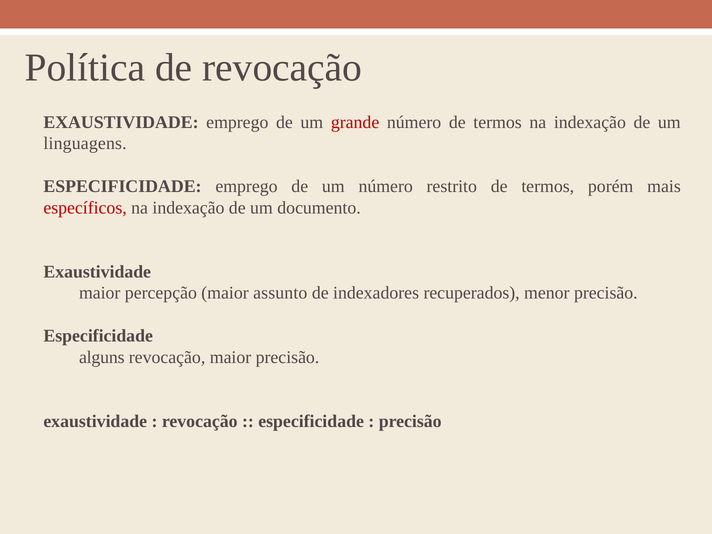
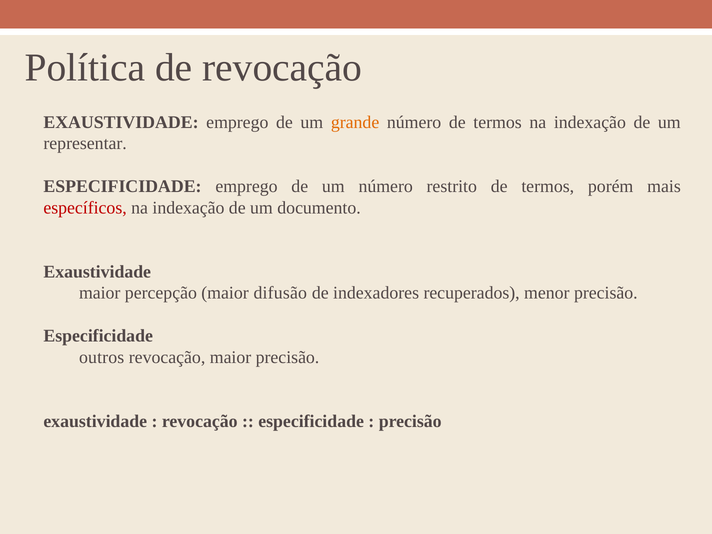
grande colour: red -> orange
linguagens: linguagens -> representar
assunto: assunto -> difusão
alguns: alguns -> outros
